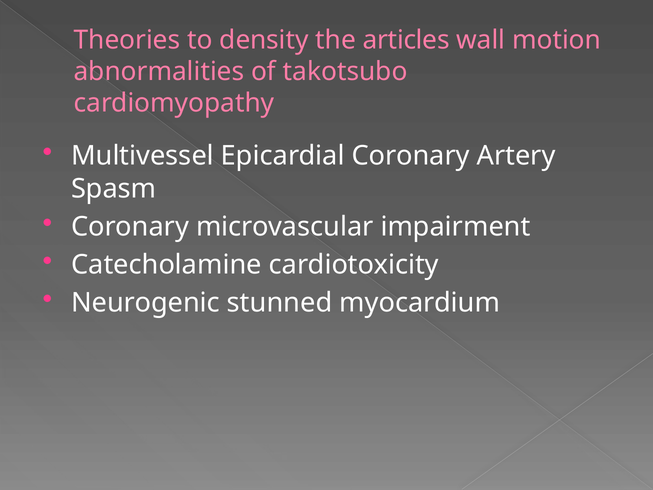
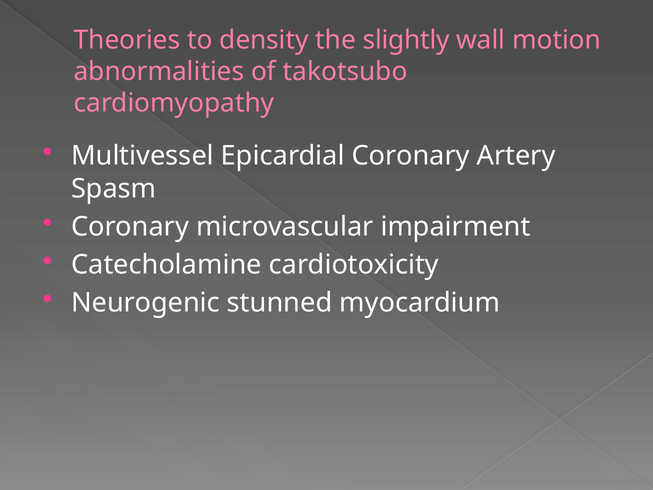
articles: articles -> slightly
